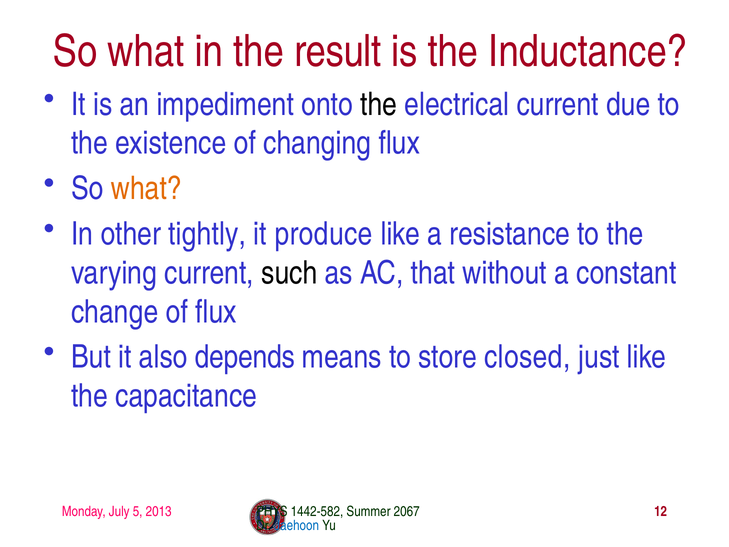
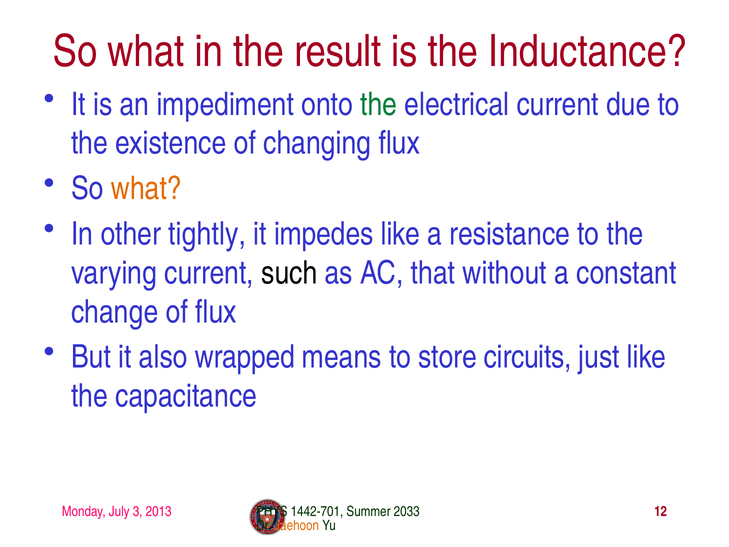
the at (379, 104) colour: black -> green
produce: produce -> impedes
depends: depends -> wrapped
closed: closed -> circuits
5: 5 -> 3
1442-582: 1442-582 -> 1442-701
2067: 2067 -> 2033
Jaehoon colour: blue -> orange
